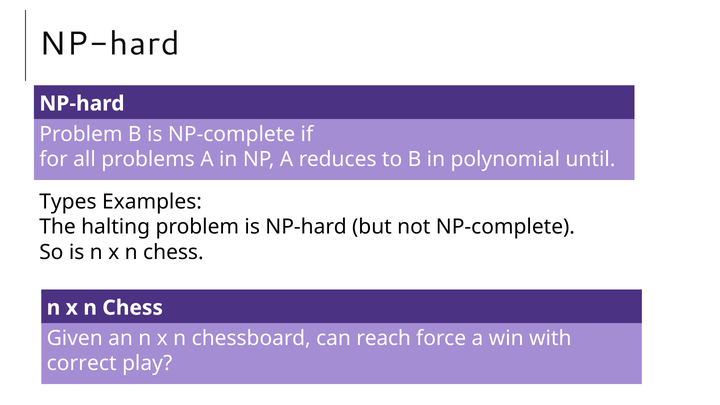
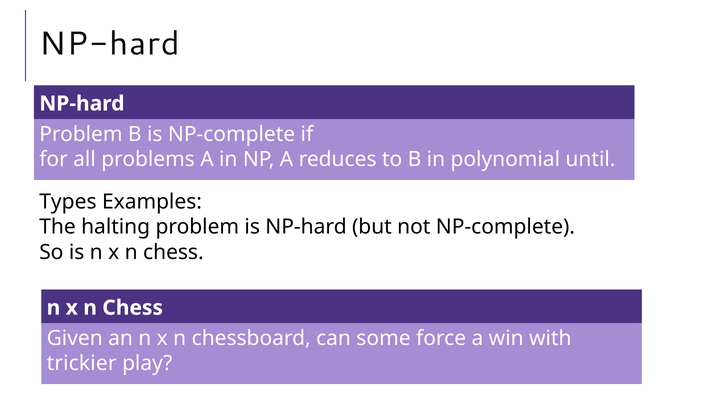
reach: reach -> some
correct: correct -> trickier
